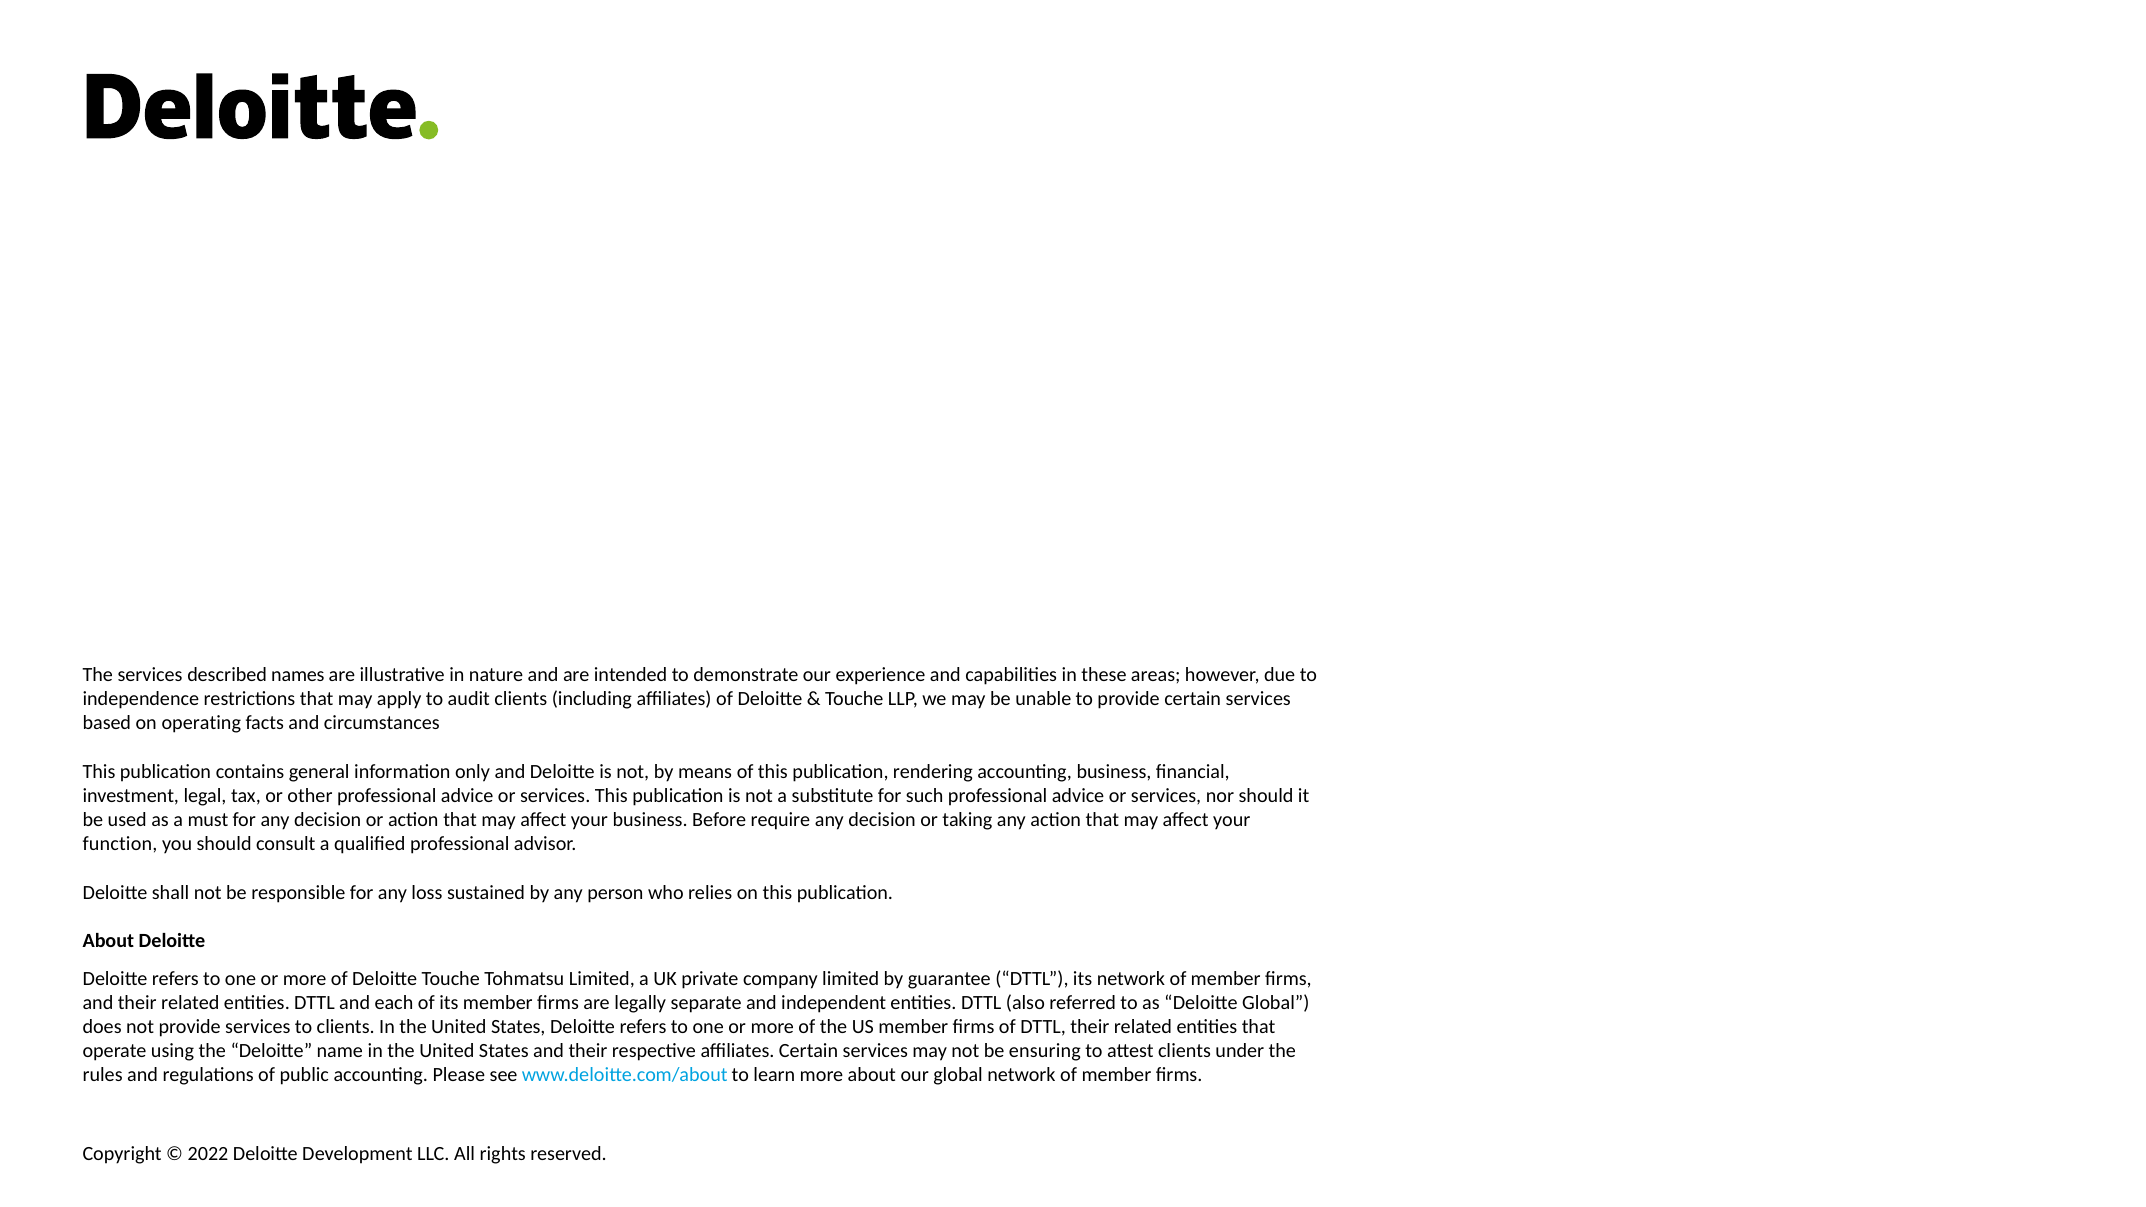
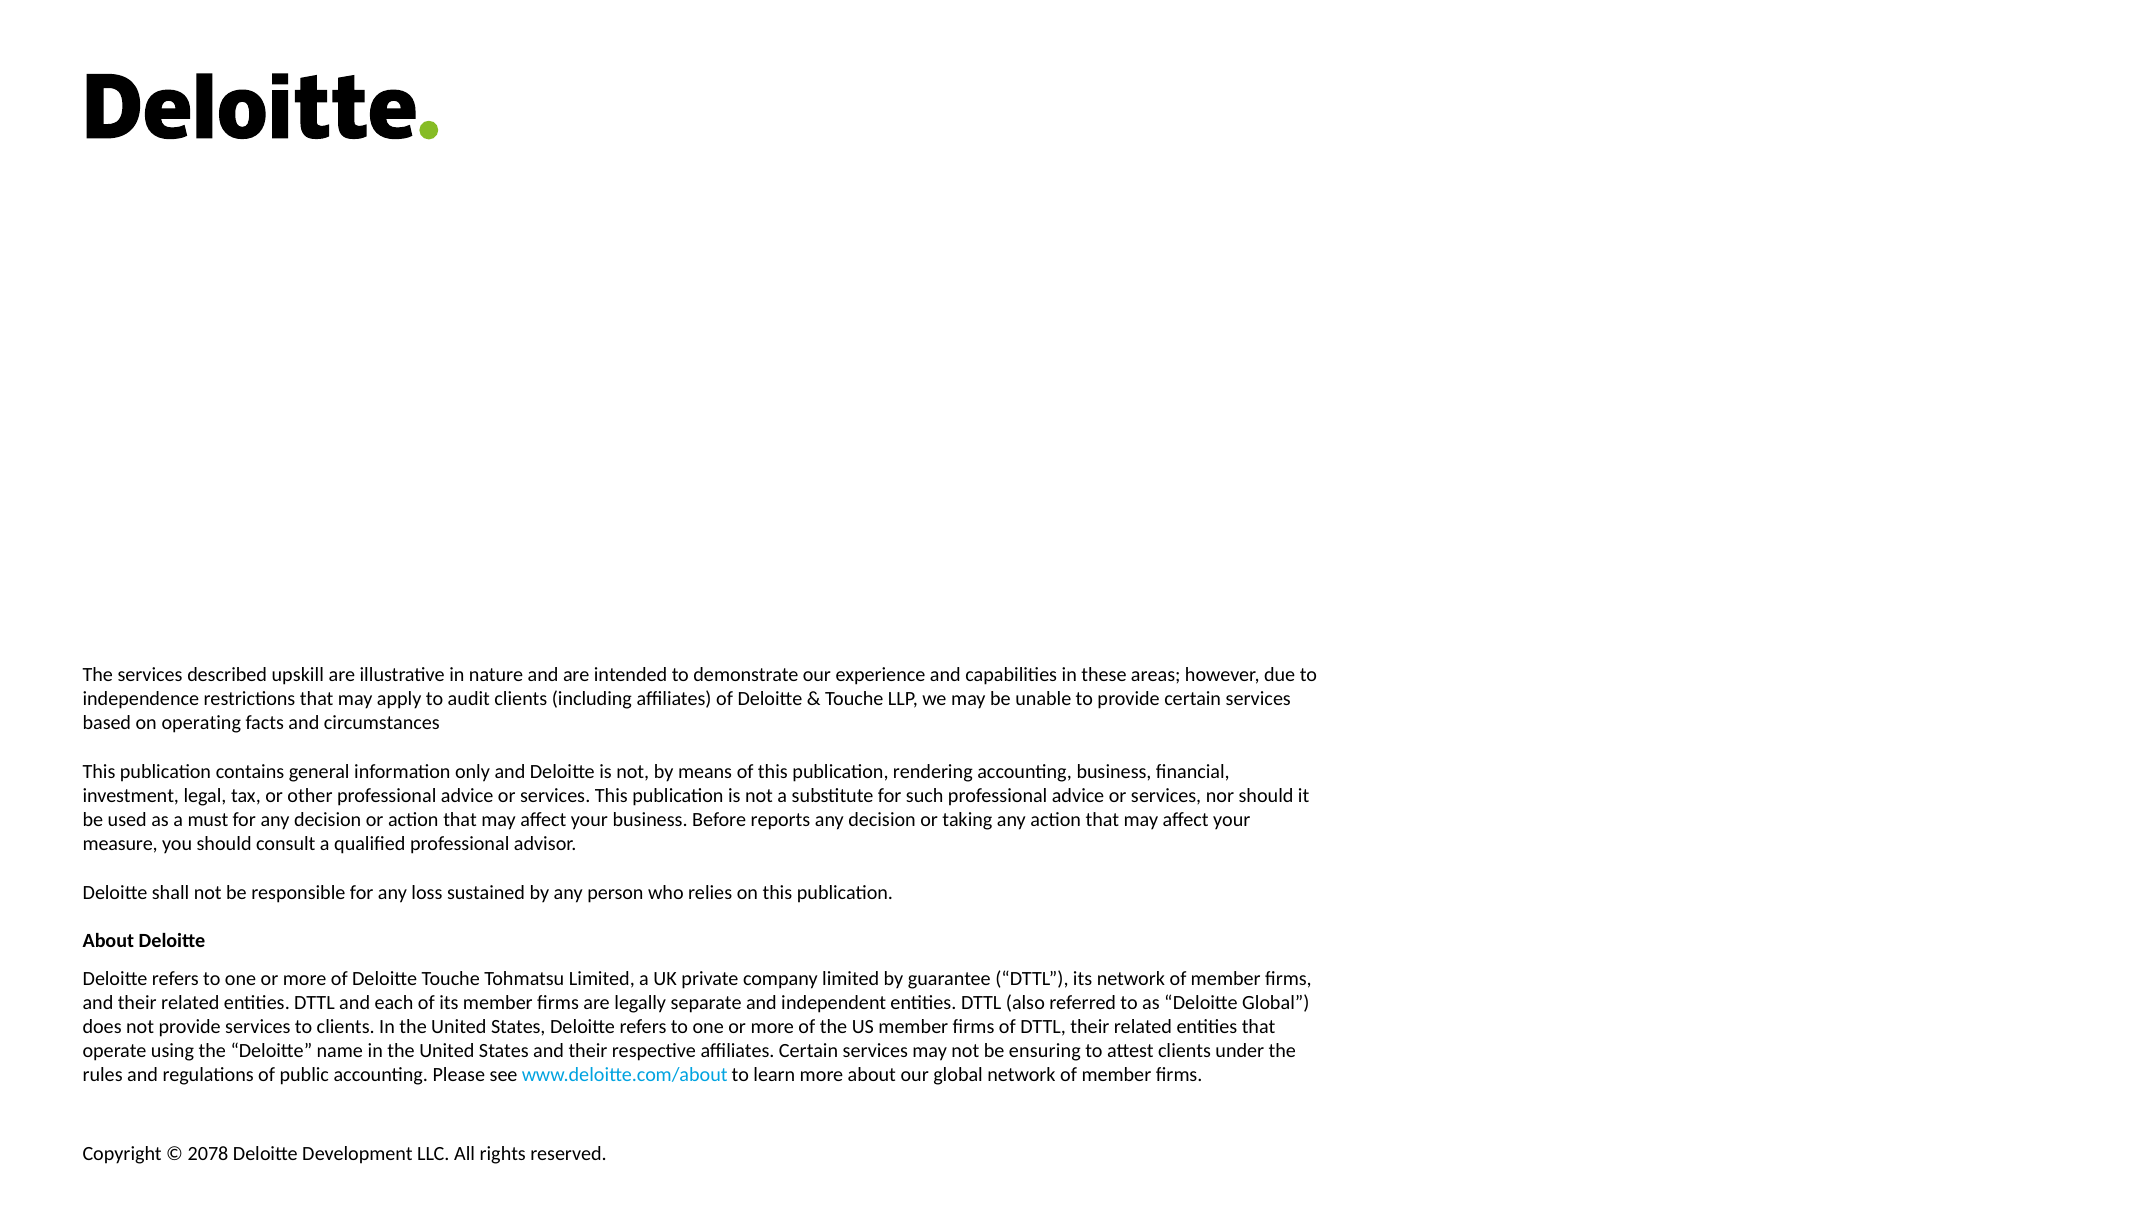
names: names -> upskill
require: require -> reports
function: function -> measure
2022: 2022 -> 2078
